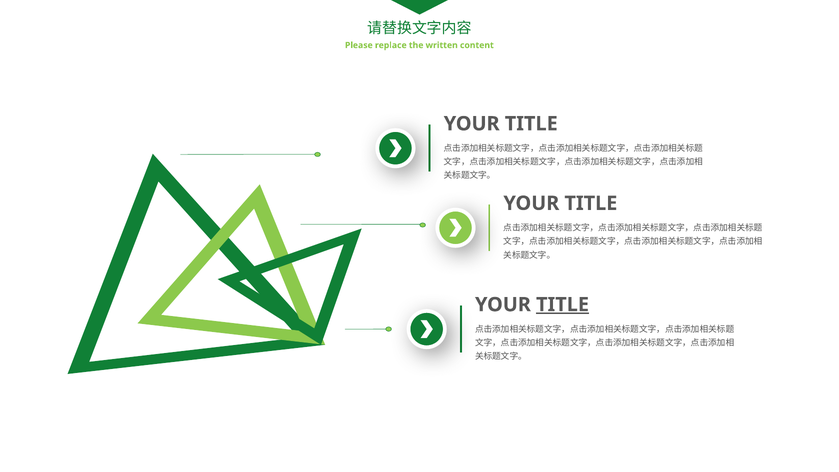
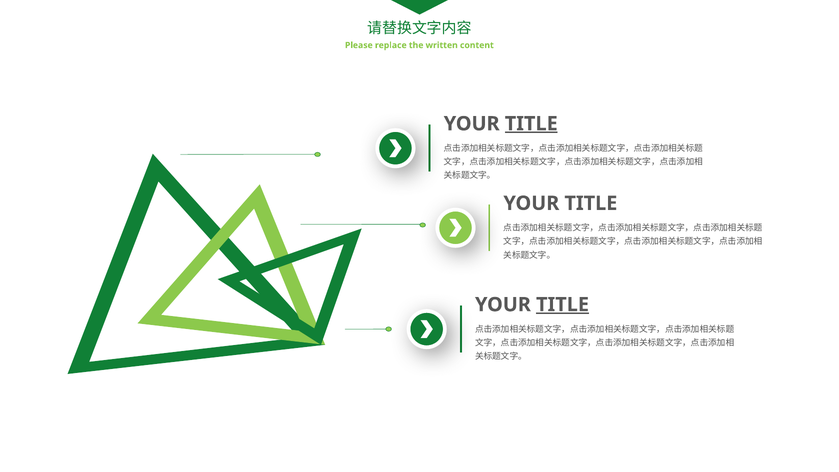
TITLE at (531, 124) underline: none -> present
